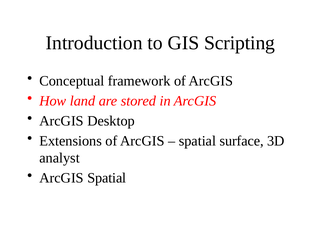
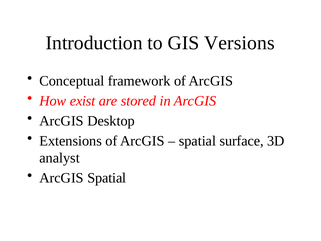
Scripting: Scripting -> Versions
land: land -> exist
